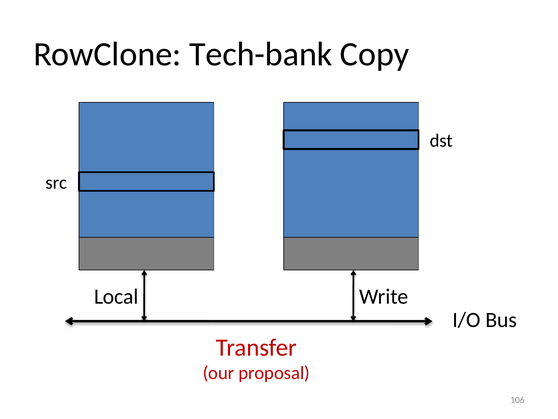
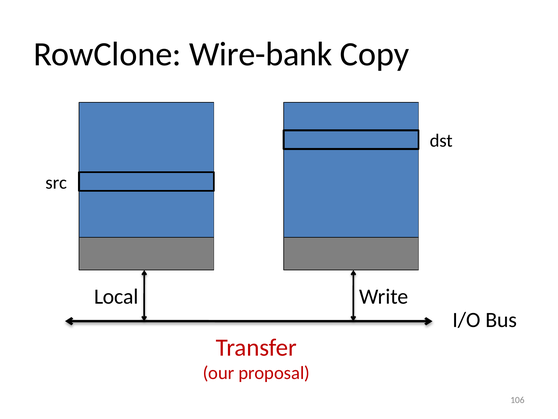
Tech-bank: Tech-bank -> Wire-bank
